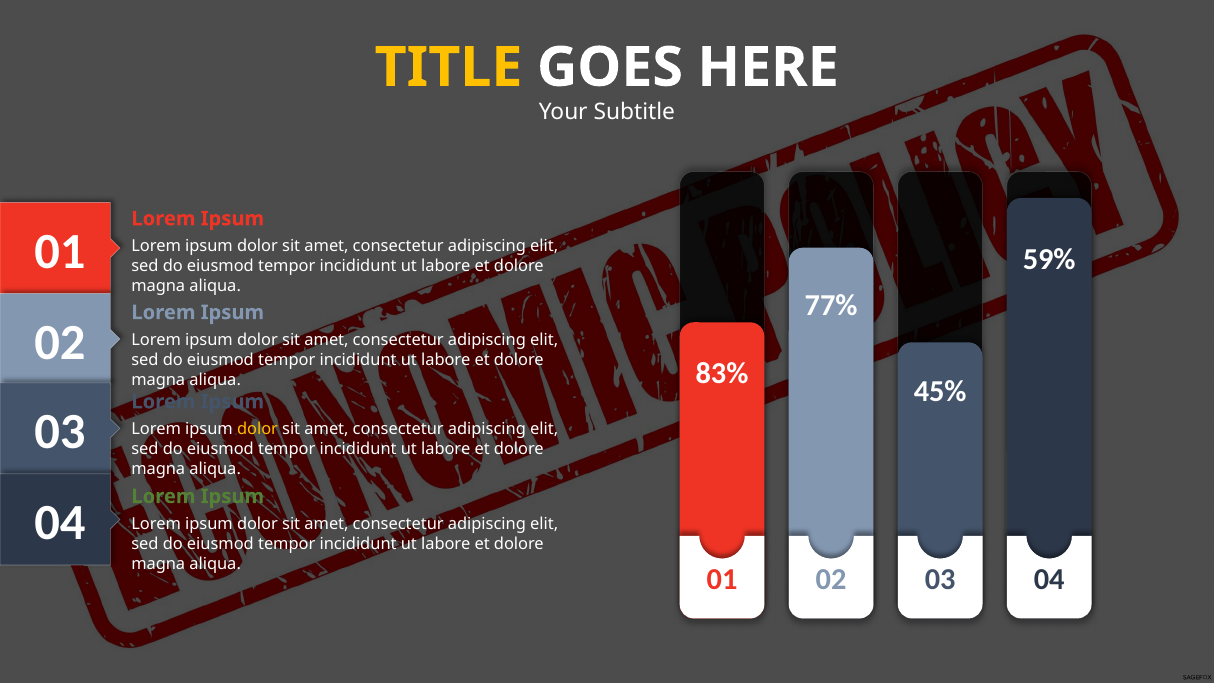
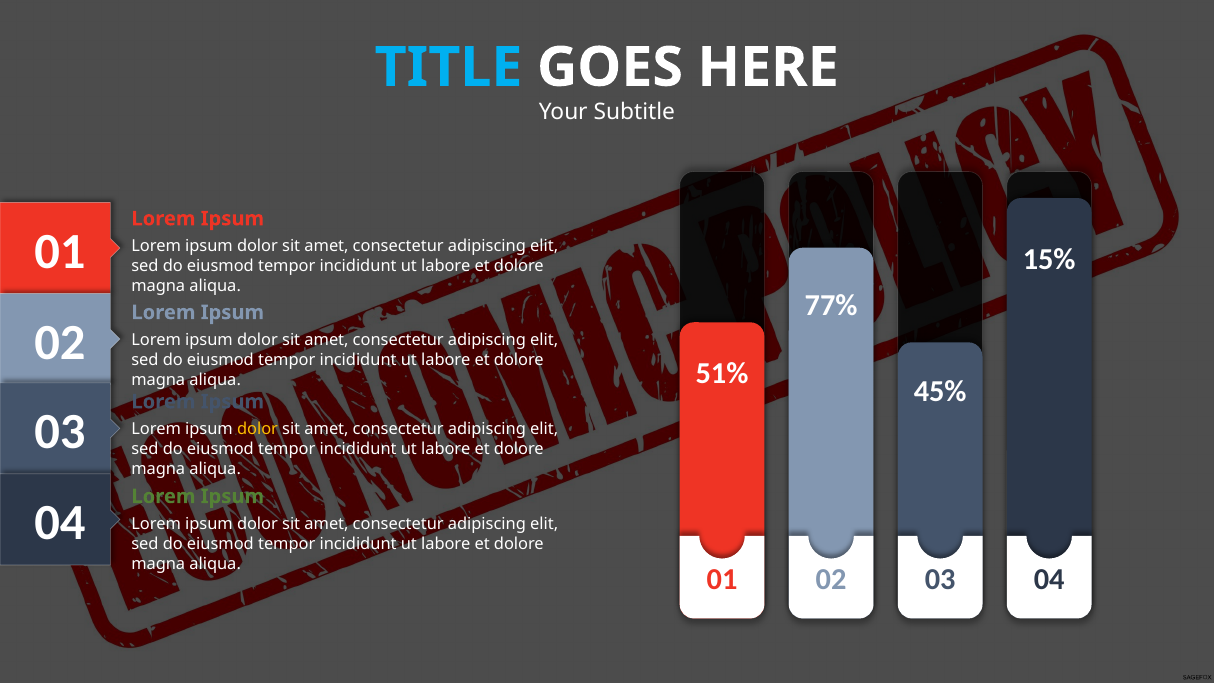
TITLE colour: yellow -> light blue
59%: 59% -> 15%
83%: 83% -> 51%
